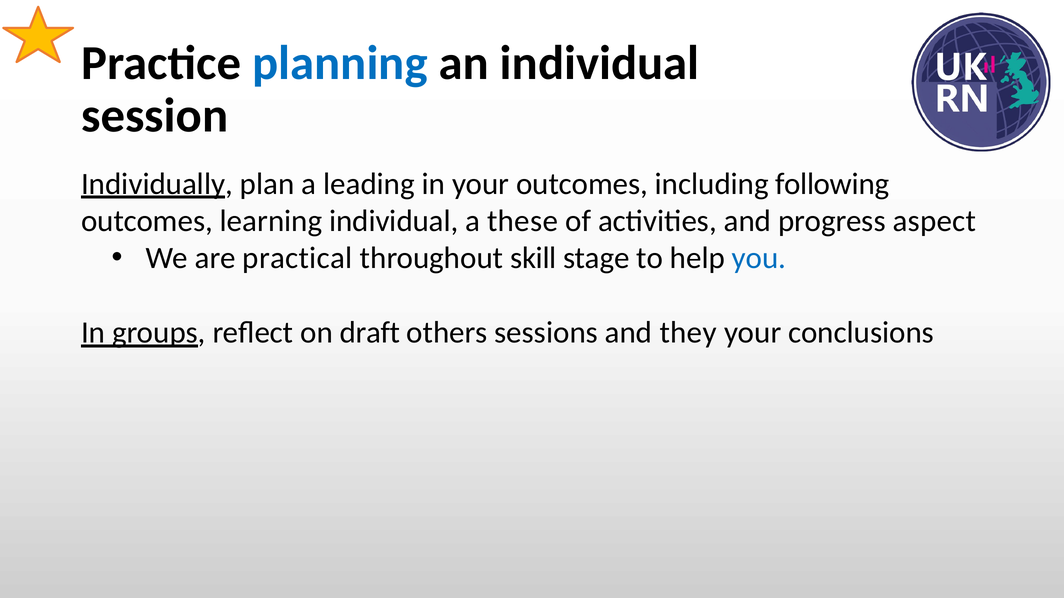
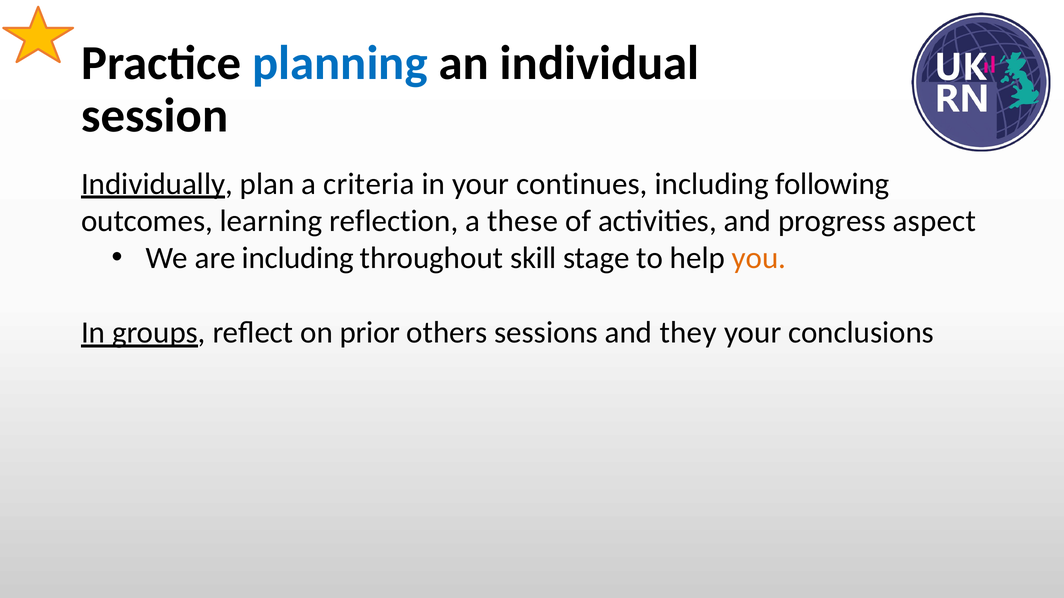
leading: leading -> criteria
your outcomes: outcomes -> continues
learning individual: individual -> reflection
are practical: practical -> including
you colour: blue -> orange
draft: draft -> prior
